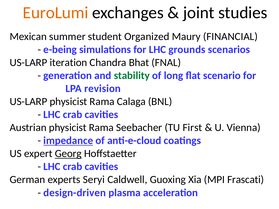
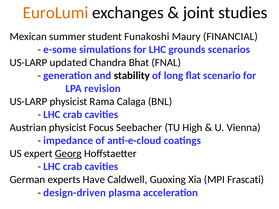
Organized: Organized -> Funakoshi
e-being: e-being -> e-some
iteration: iteration -> updated
stability colour: green -> black
Austrian physicist Rama: Rama -> Focus
First: First -> High
impedance underline: present -> none
Seryi: Seryi -> Have
